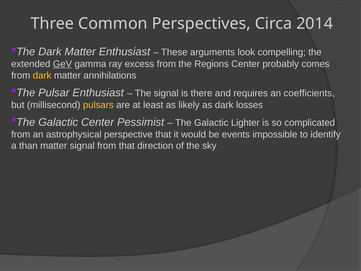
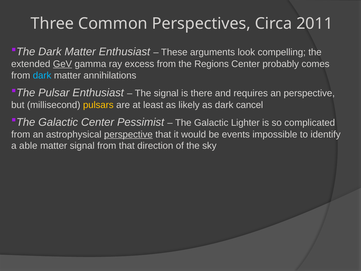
2014: 2014 -> 2011
dark at (42, 75) colour: yellow -> light blue
an coefficients: coefficients -> perspective
losses: losses -> cancel
perspective at (128, 134) underline: none -> present
than: than -> able
